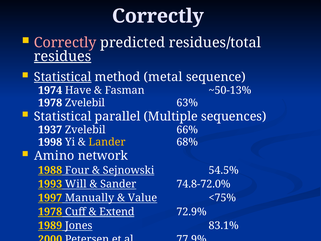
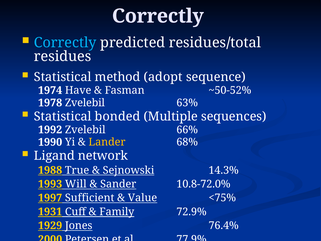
Correctly at (65, 43) colour: pink -> light blue
residues underline: present -> none
Statistical at (63, 77) underline: present -> none
metal: metal -> adopt
~50-13%: ~50-13% -> ~50-52%
parallel: parallel -> bonded
1937: 1937 -> 1992
1998: 1998 -> 1990
Amino: Amino -> Ligand
Four: Four -> True
54.5%: 54.5% -> 14.3%
74.8-72.0%: 74.8-72.0% -> 10.8-72.0%
Manually: Manually -> Sufficient
1978 at (50, 212): 1978 -> 1931
Extend: Extend -> Family
1989: 1989 -> 1929
83.1%: 83.1% -> 76.4%
